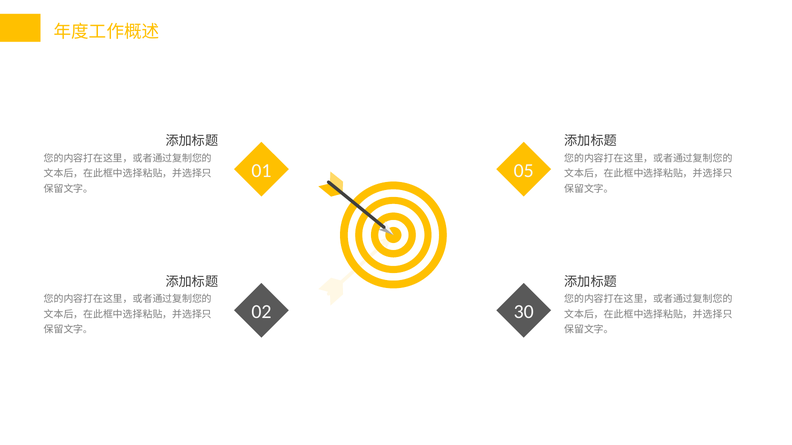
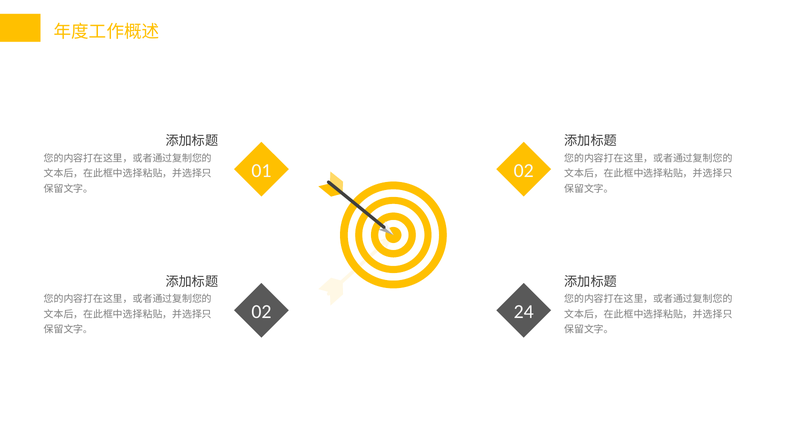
01 05: 05 -> 02
30: 30 -> 24
